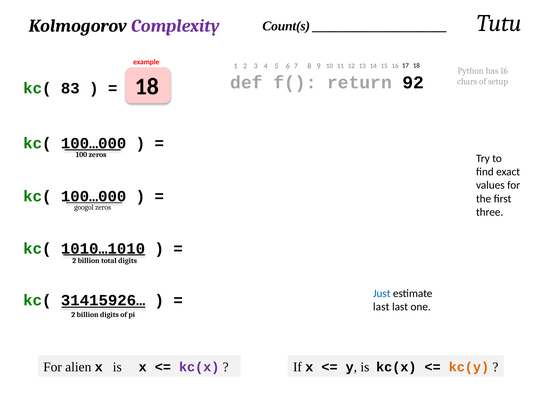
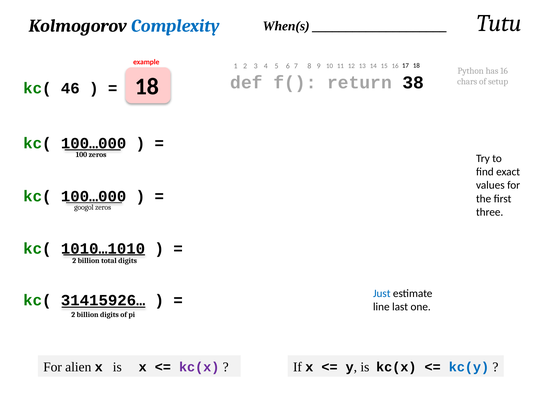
Complexity colour: purple -> blue
Count(s: Count(s -> When(s
83: 83 -> 46
92: 92 -> 38
last at (381, 306): last -> line
kc(y colour: orange -> blue
